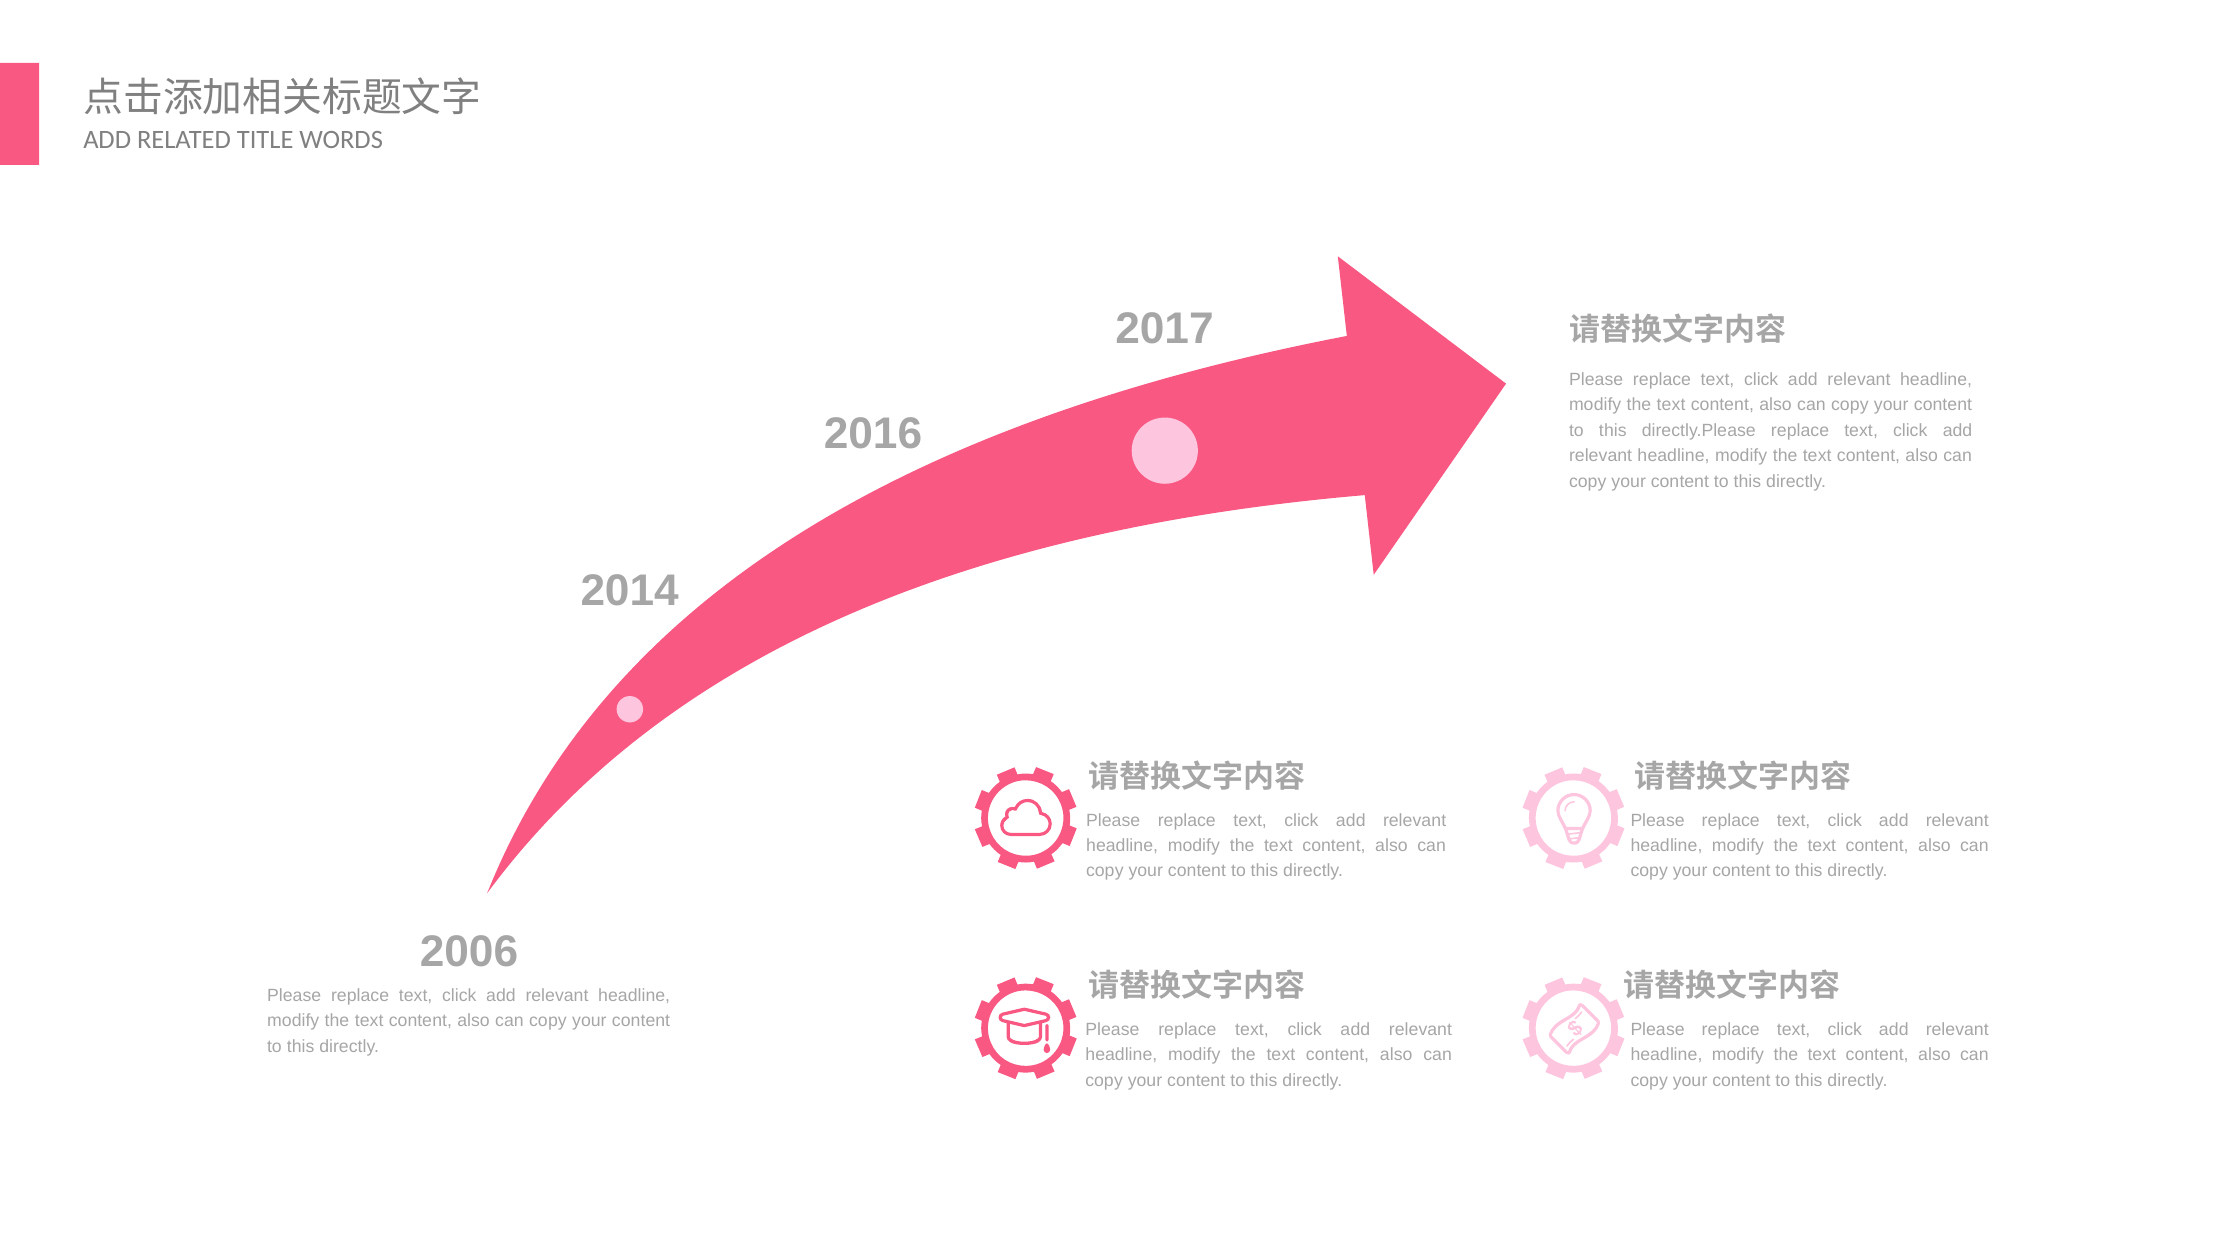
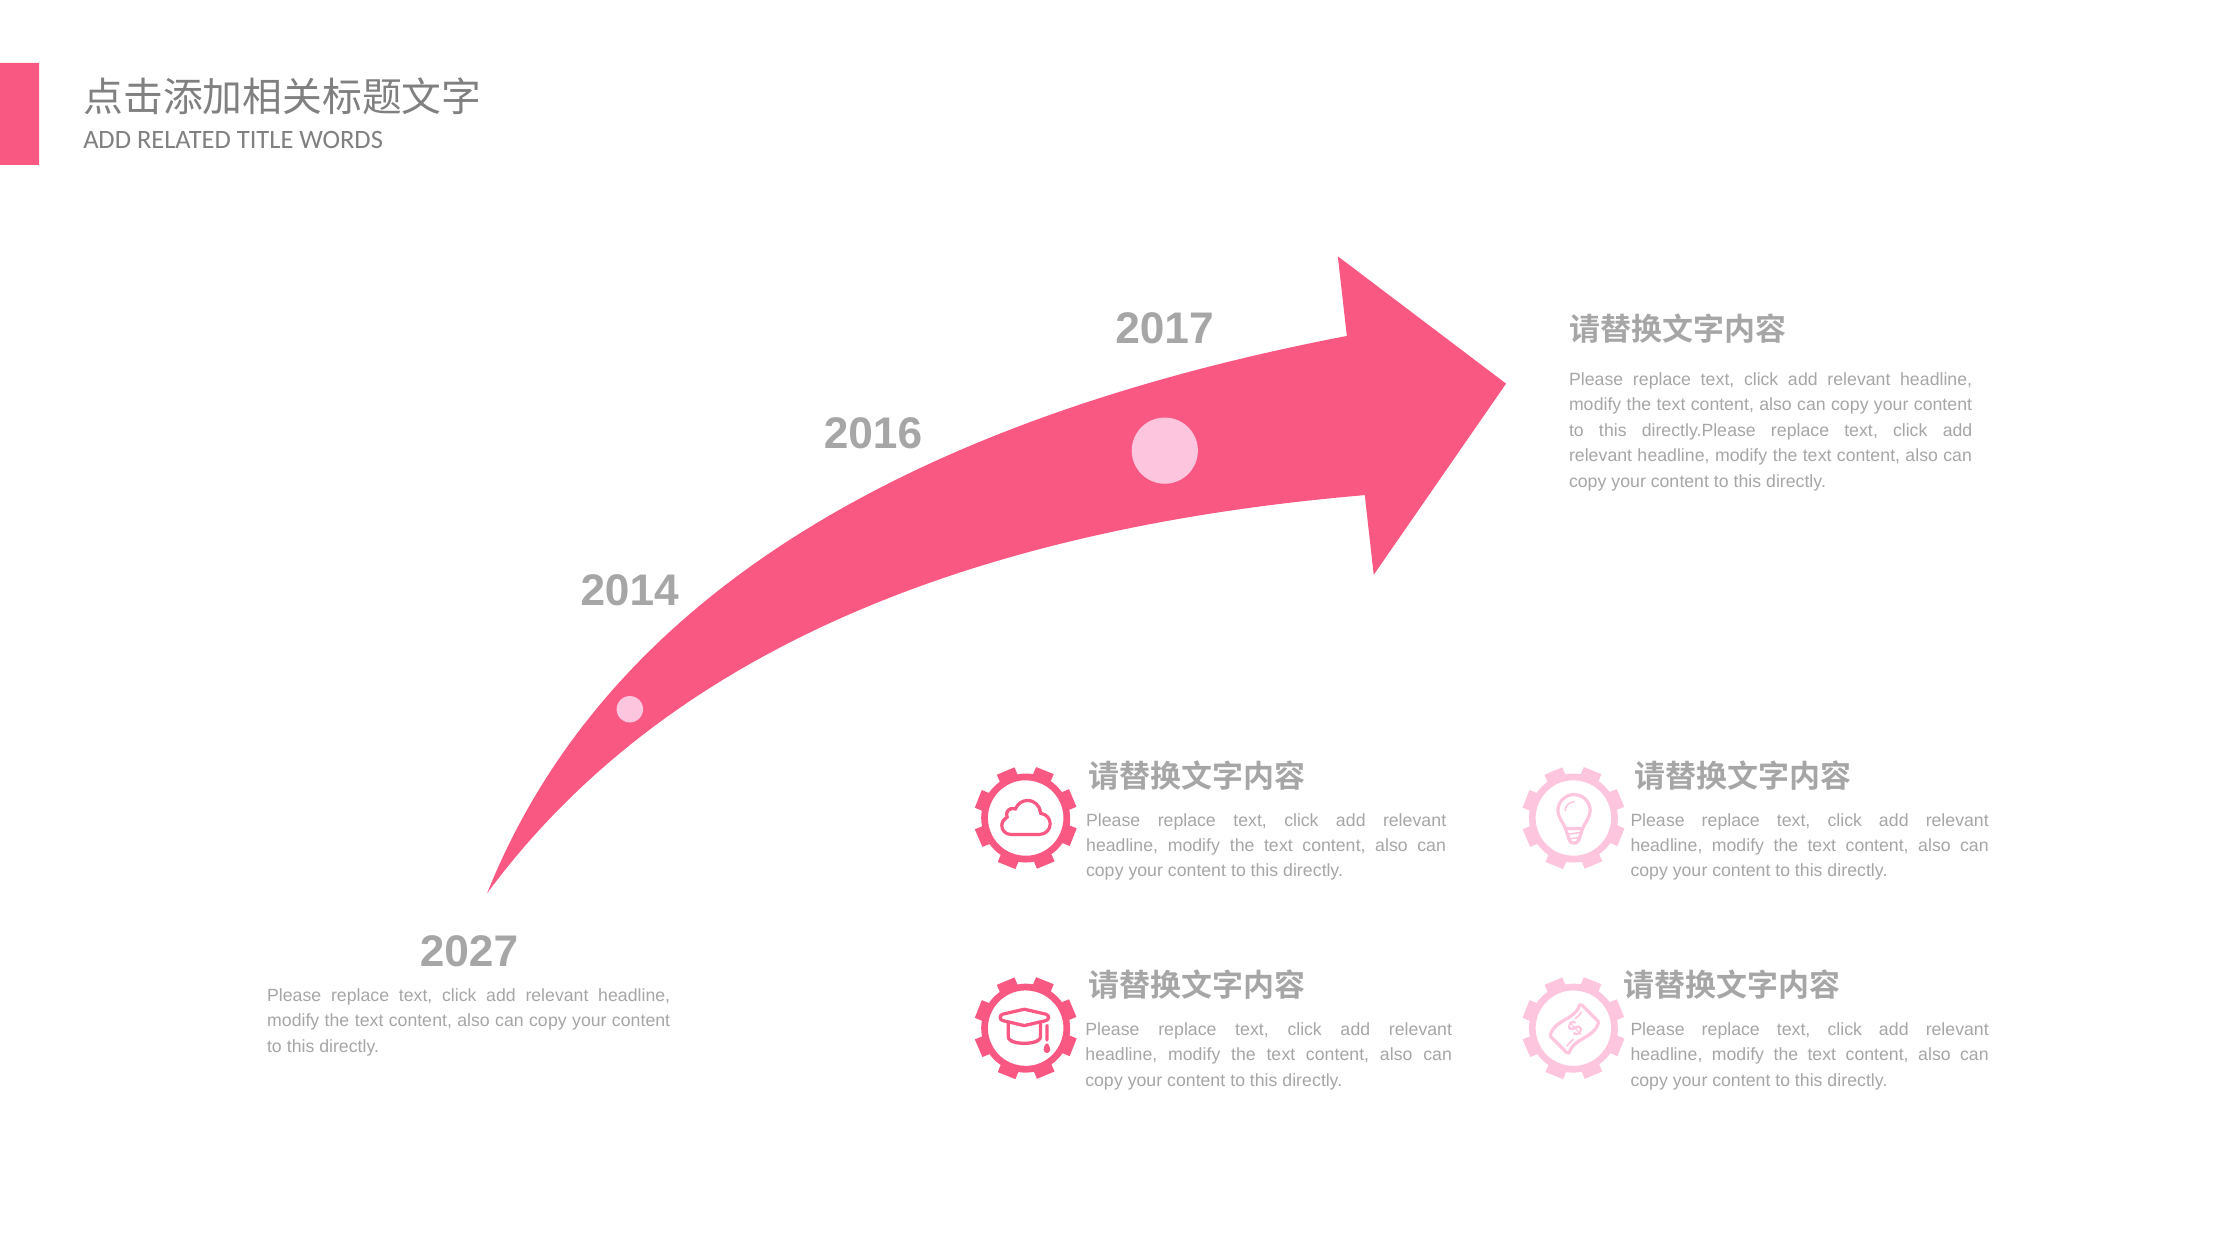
2006: 2006 -> 2027
